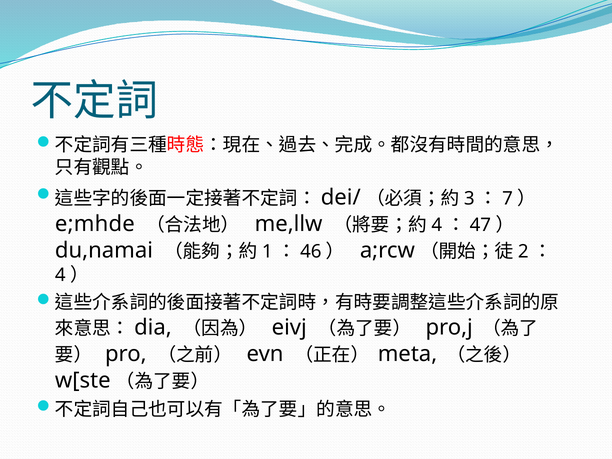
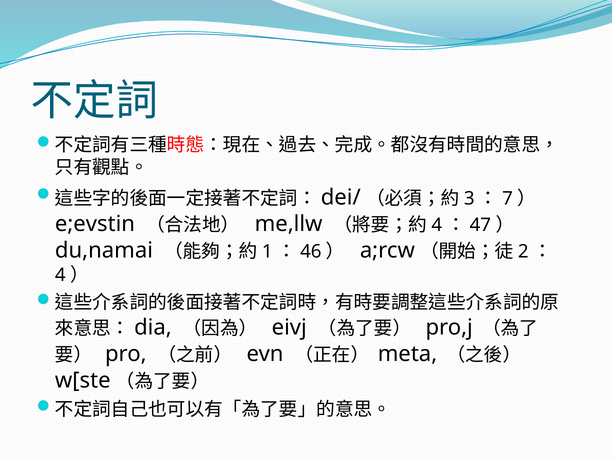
e;mhde: e;mhde -> e;evstin
